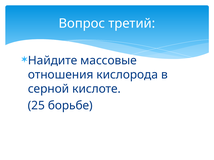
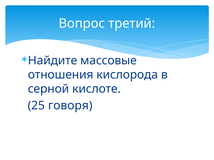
борьбе: борьбе -> говоря
